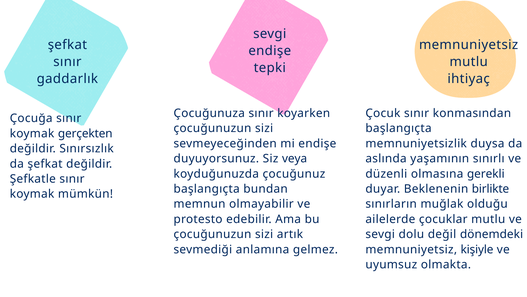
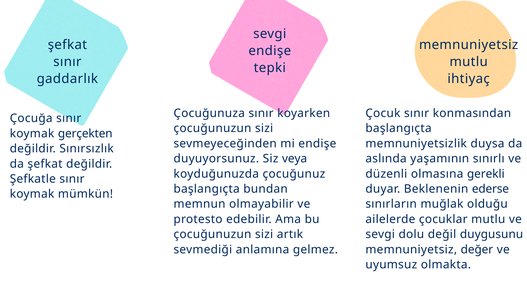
birlikte: birlikte -> ederse
dönemdeki: dönemdeki -> duygusunu
kişiyle: kişiyle -> değer
